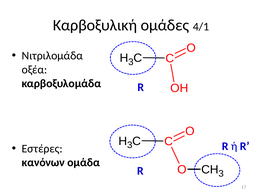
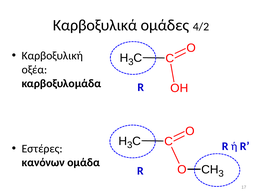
Καρβοξυλική: Καρβοξυλική -> Καρβοξυλικά
4/1: 4/1 -> 4/2
Νιτριλομάδα: Νιτριλομάδα -> Καρβοξυλική
